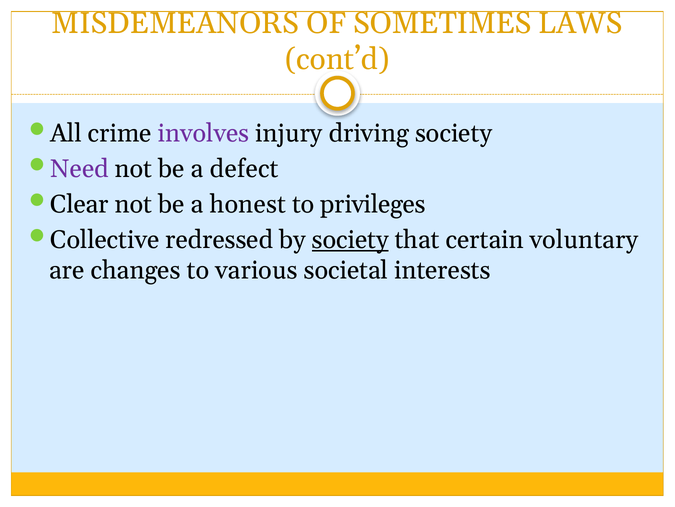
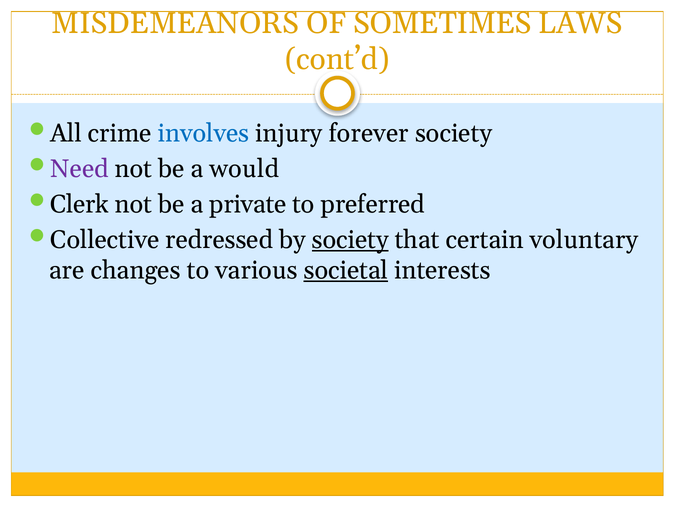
involves colour: purple -> blue
driving: driving -> forever
defect: defect -> would
Clear: Clear -> Clerk
honest: honest -> private
privileges: privileges -> preferred
societal underline: none -> present
